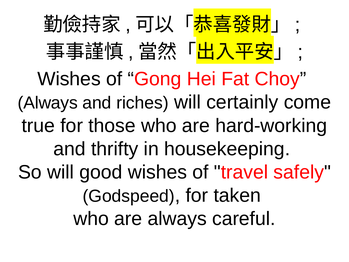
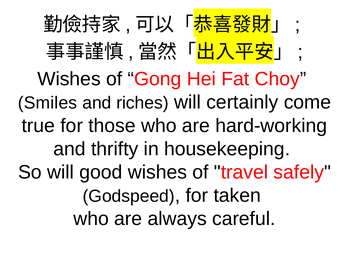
Always at (48, 103): Always -> Smiles
